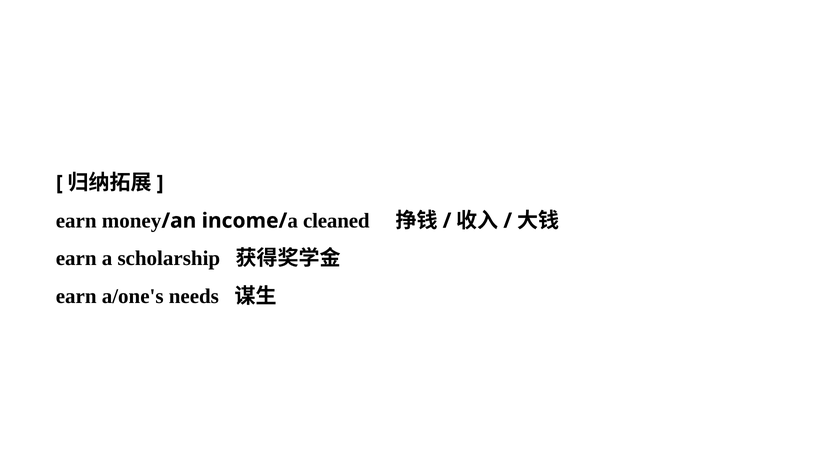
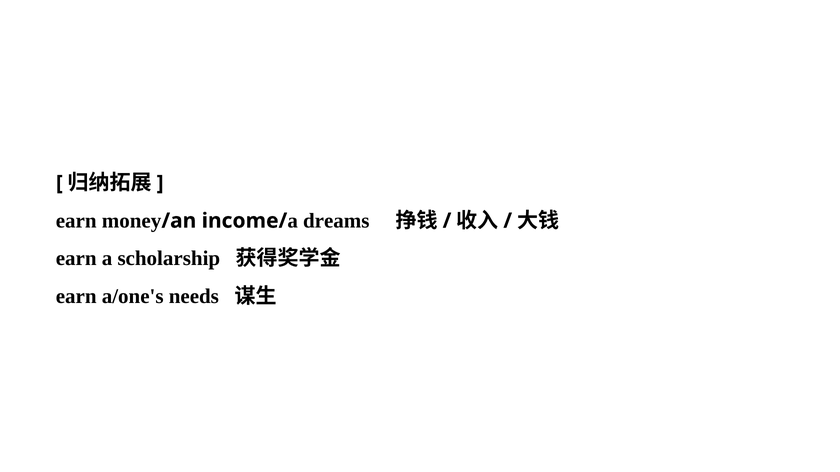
cleaned: cleaned -> dreams
